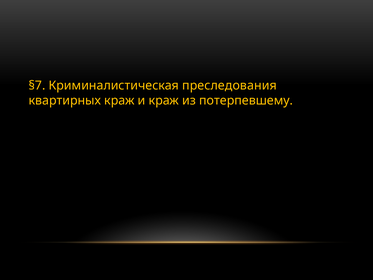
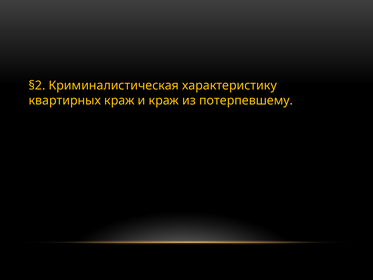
§7: §7 -> §2
преследования: преследования -> характеристику
